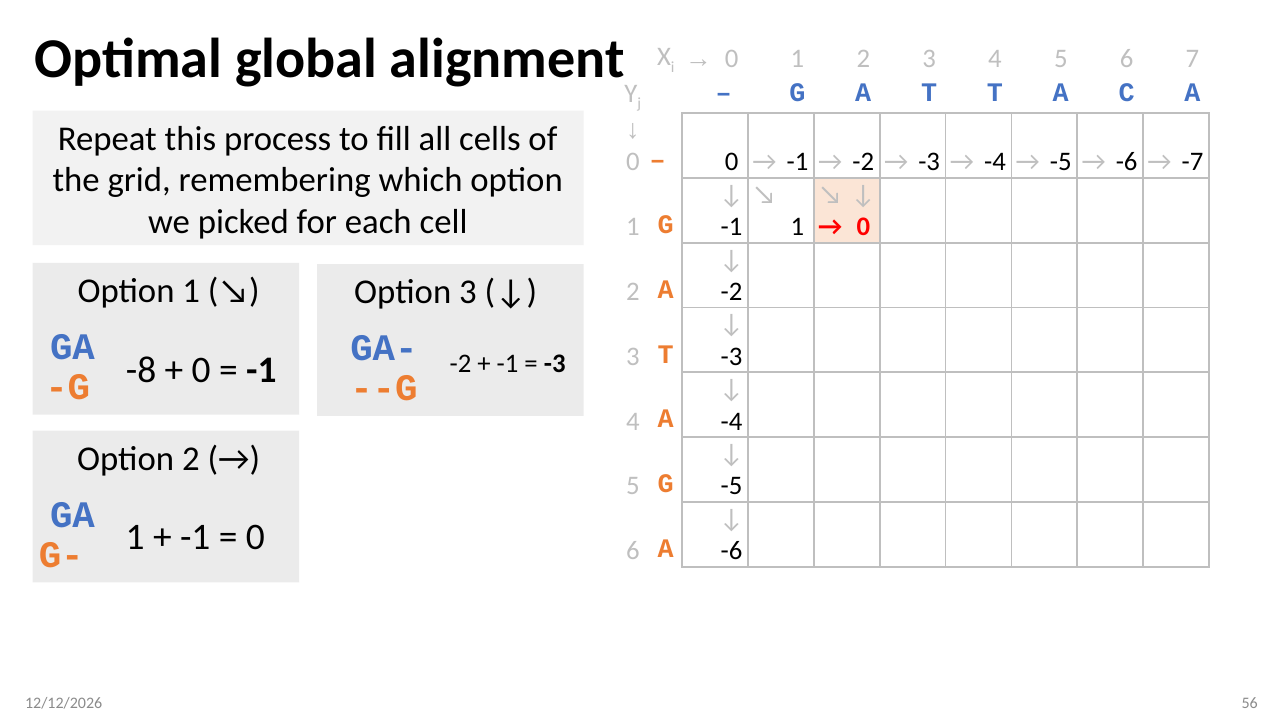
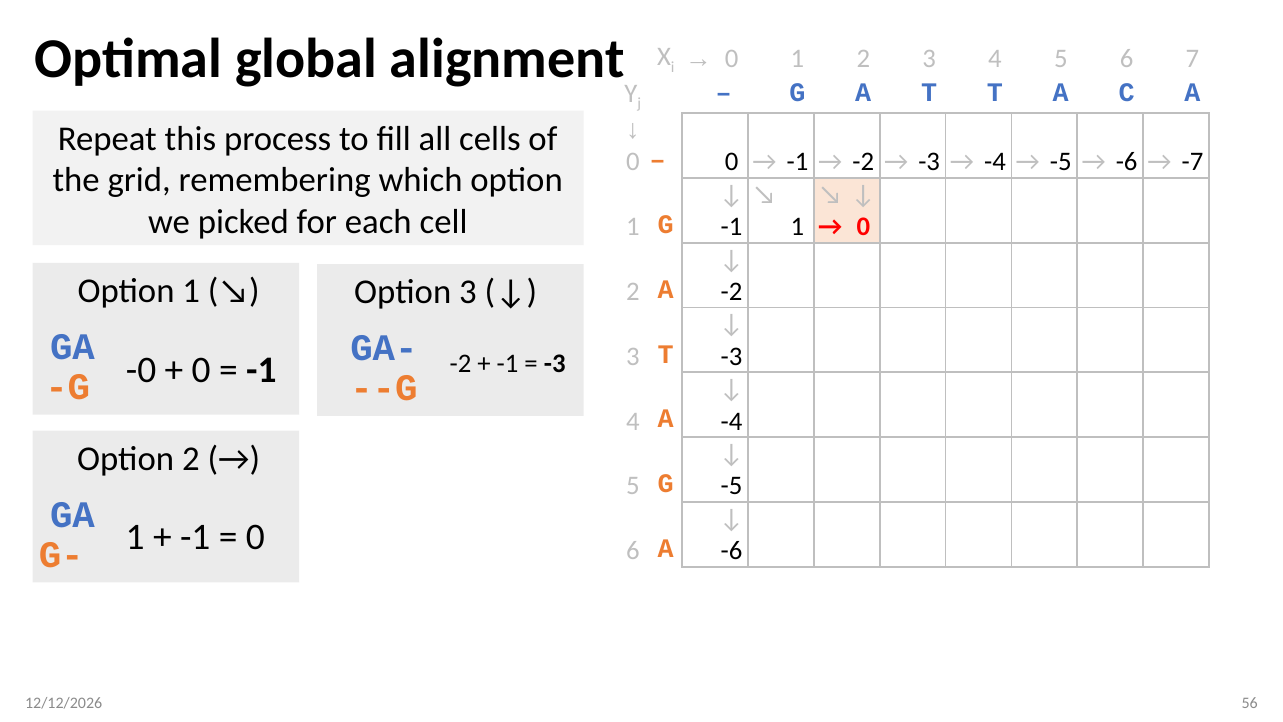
-8: -8 -> -0
